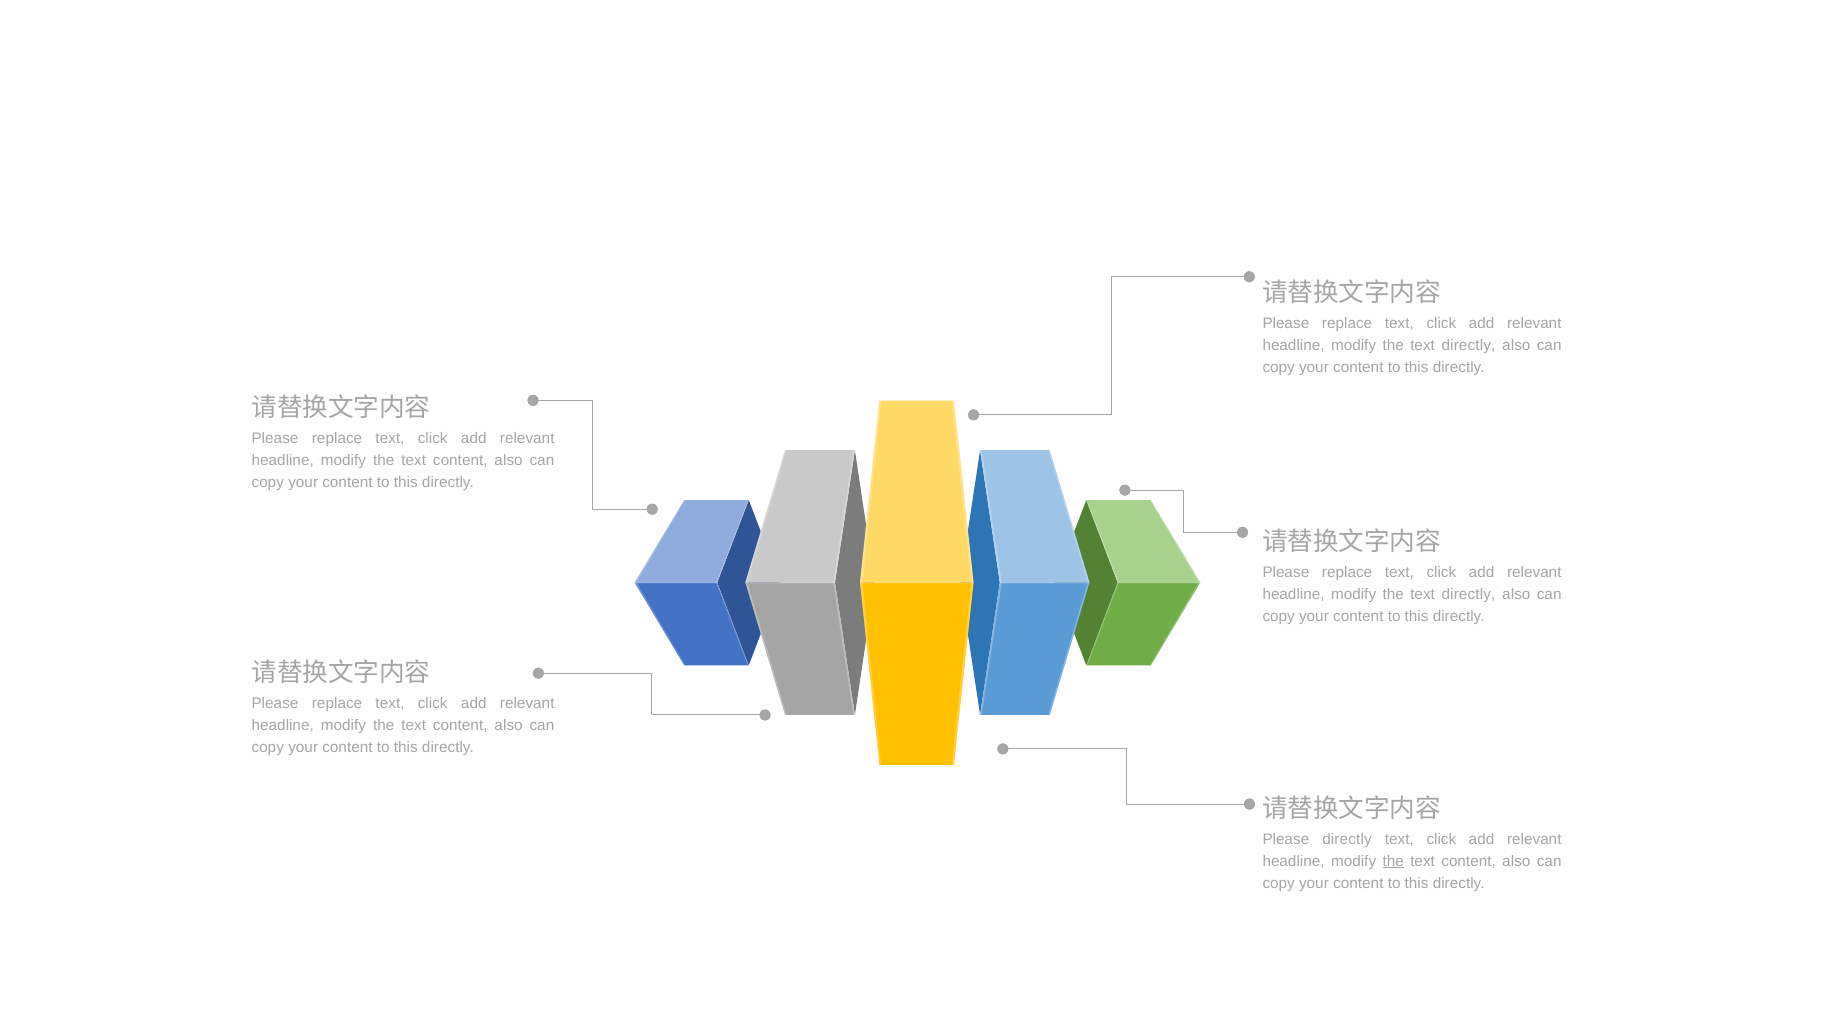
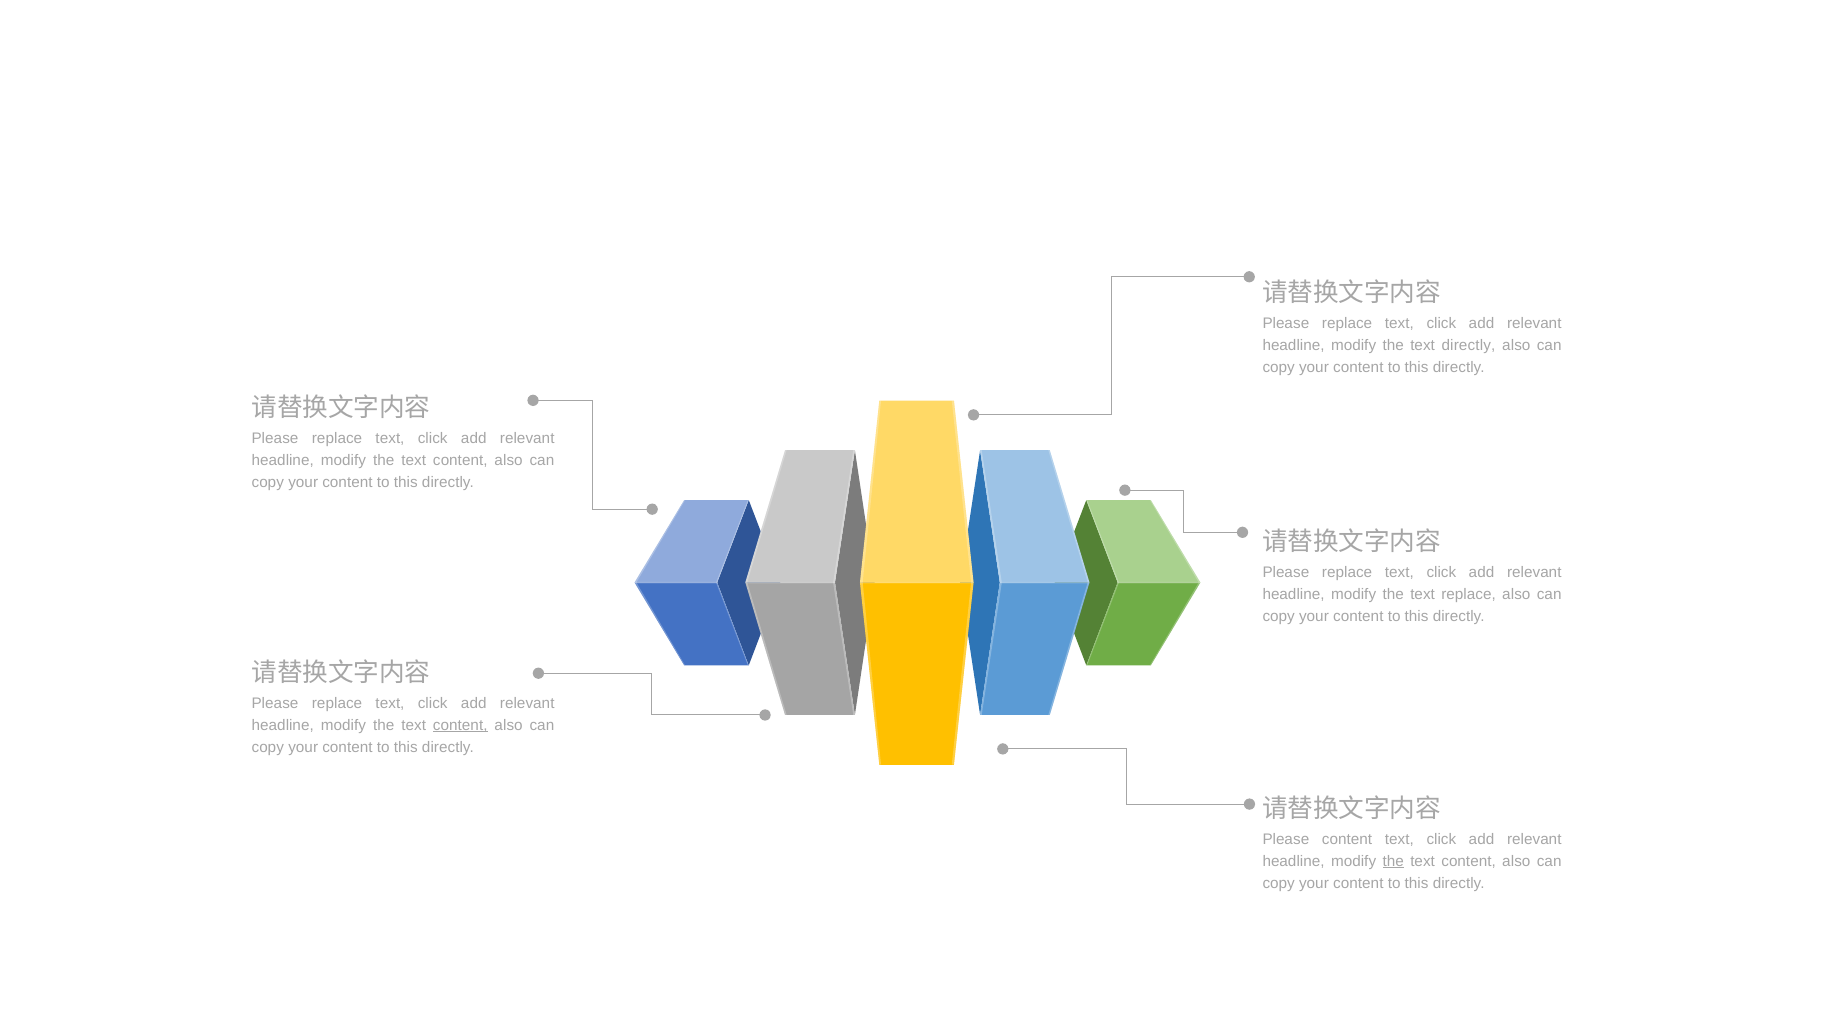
directly at (1468, 594): directly -> replace
content at (460, 725) underline: none -> present
Please directly: directly -> content
